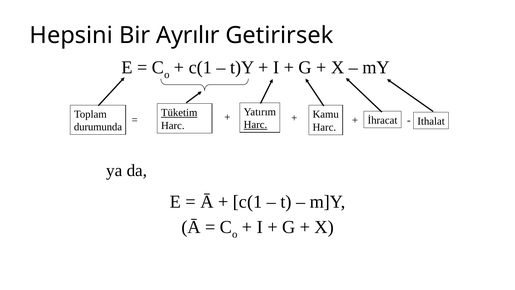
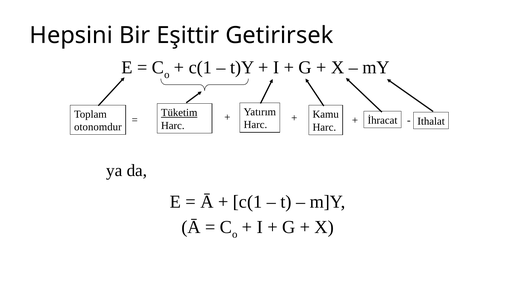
Ayrılır: Ayrılır -> Eşittir
Harc at (255, 125) underline: present -> none
durumunda: durumunda -> otonomdur
